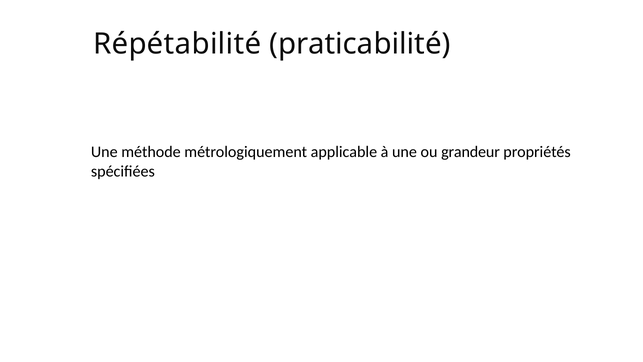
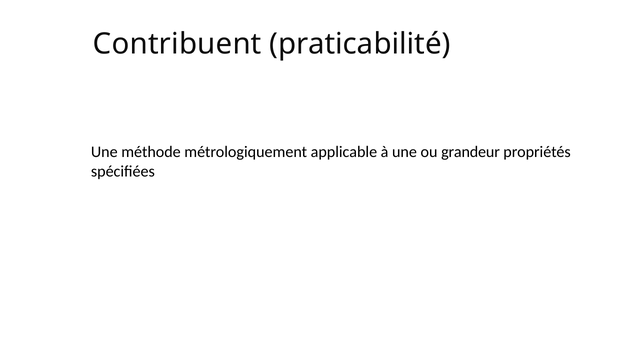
Répétabilité: Répétabilité -> Contribuent
